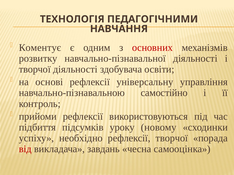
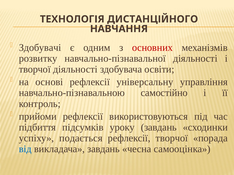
ПЕДАГОГІЧНИМИ: ПЕДАГОГІЧНИМИ -> ДИСТАНЦІЙНОГО
Коментує: Коментує -> Здобувачі
уроку новому: новому -> завдань
необхідно: необхідно -> подається
від colour: red -> blue
